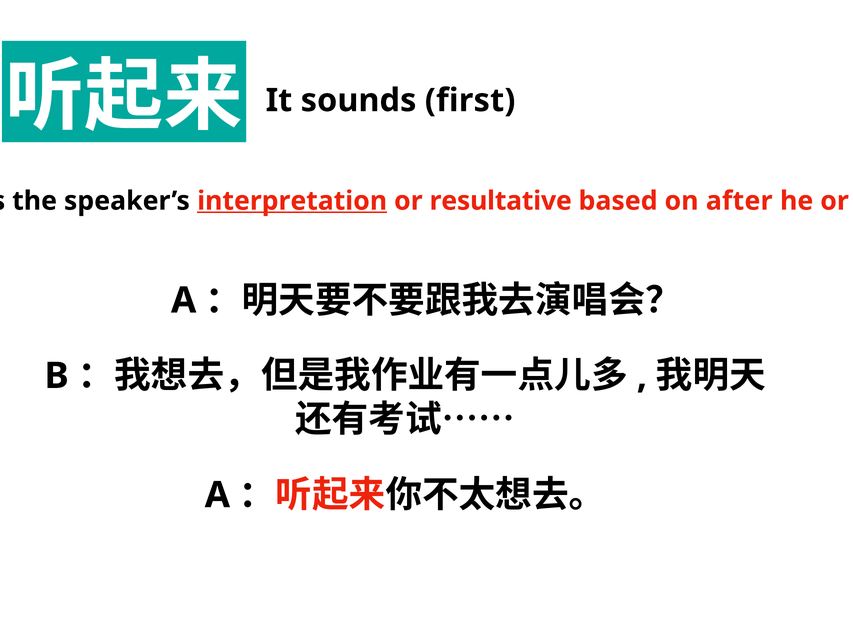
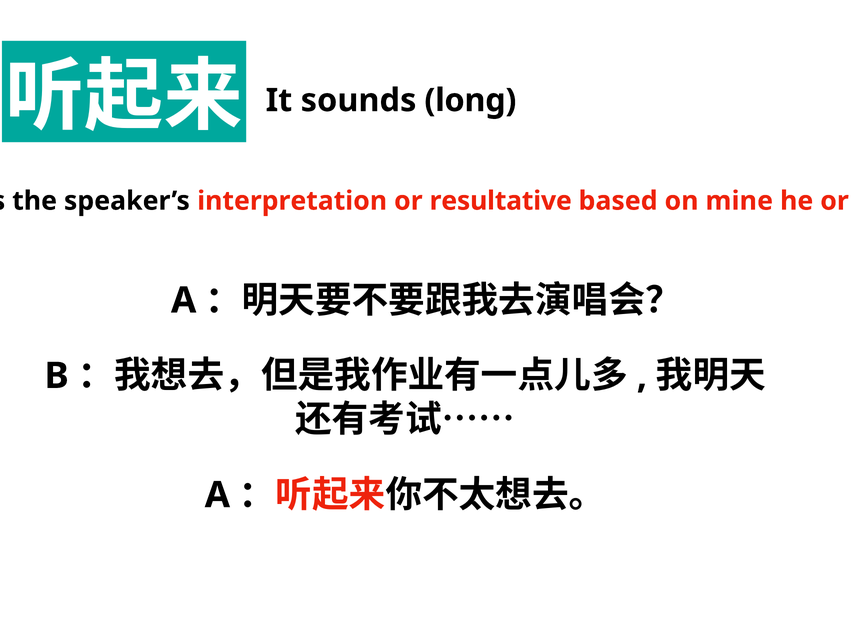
first: first -> long
interpretation underline: present -> none
after: after -> mine
